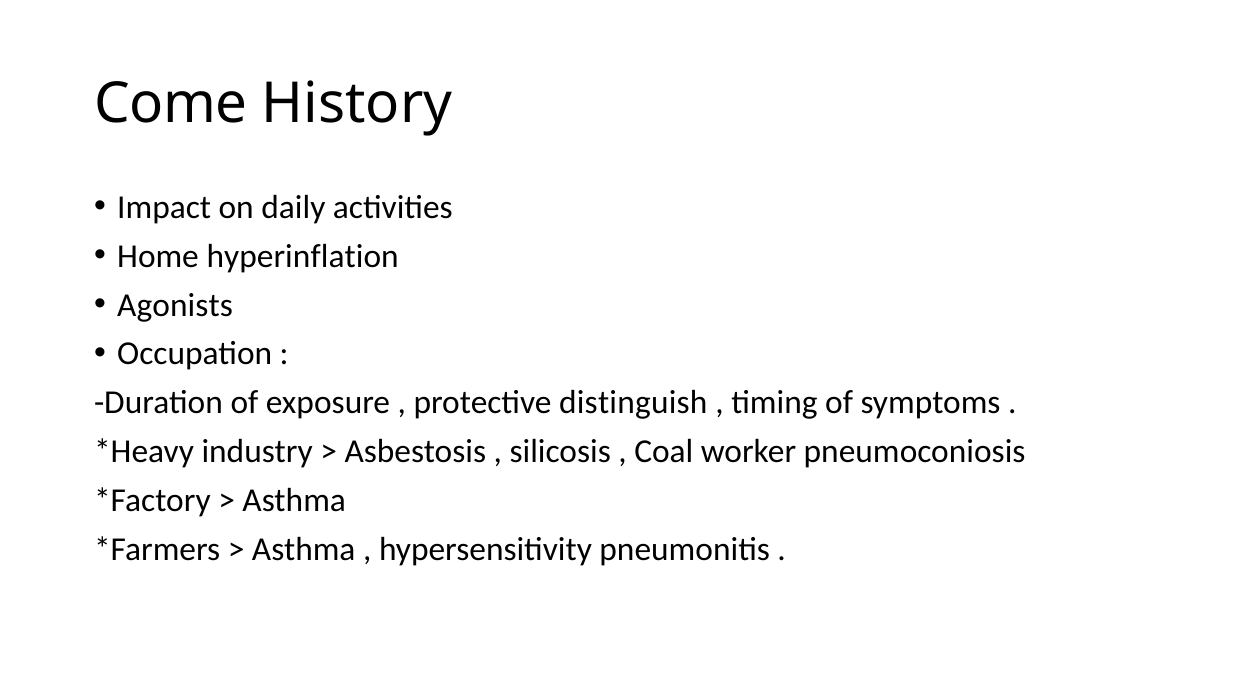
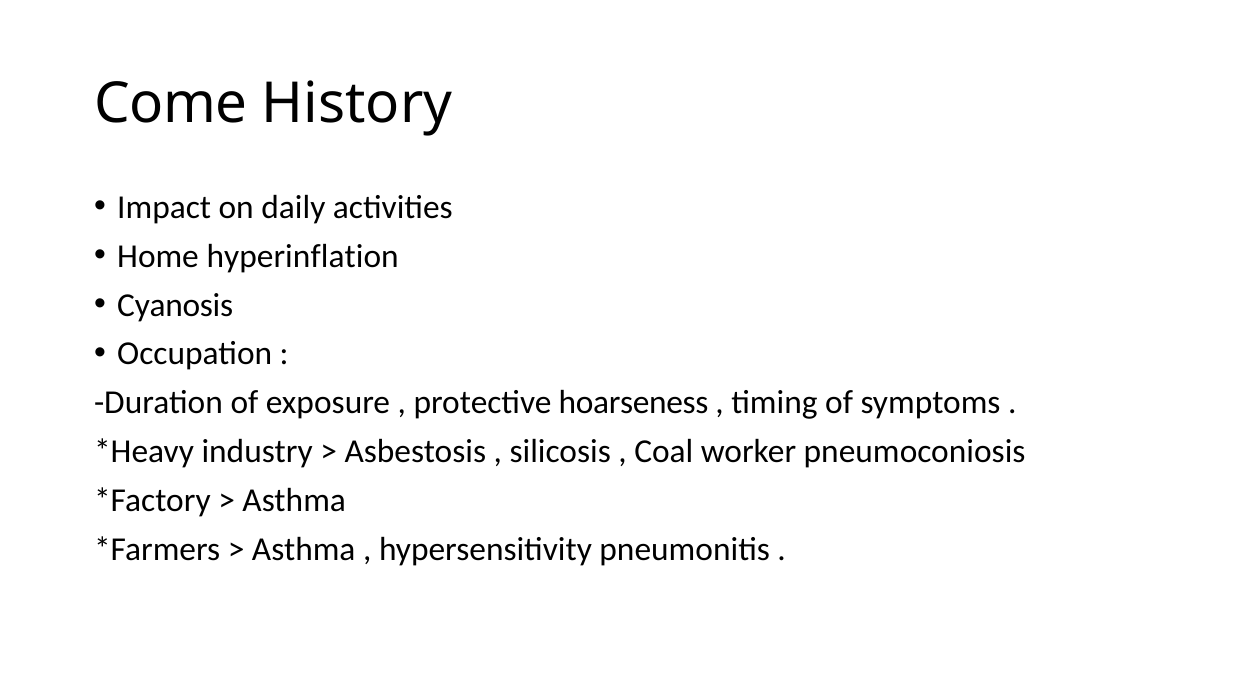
Agonists: Agonists -> Cyanosis
distinguish: distinguish -> hoarseness
